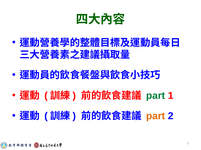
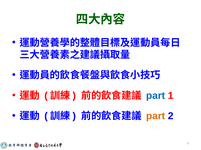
part at (156, 96) colour: green -> blue
